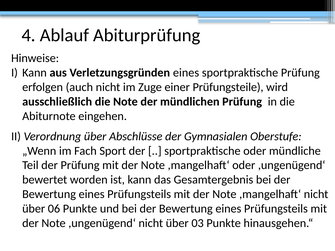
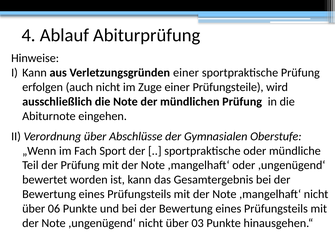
Verletzungsgründen eines: eines -> einer
